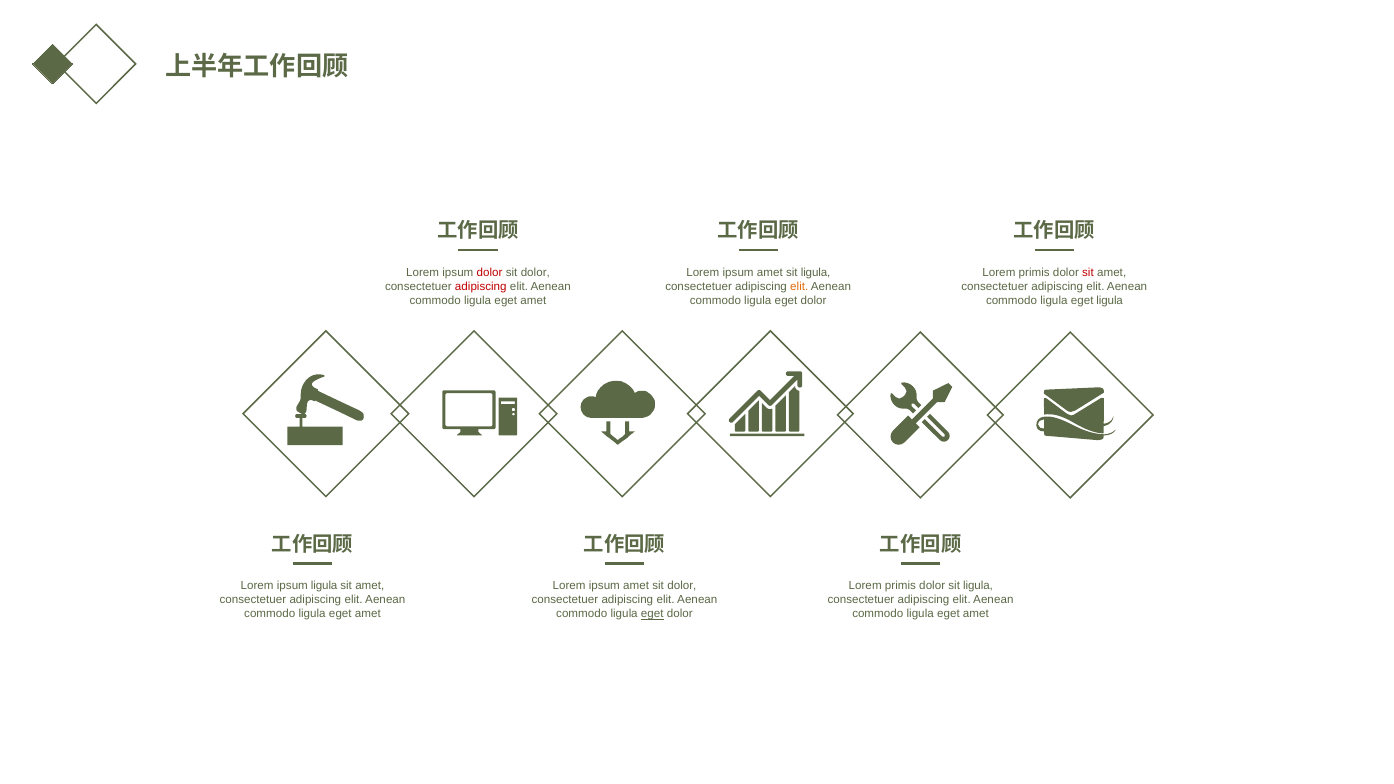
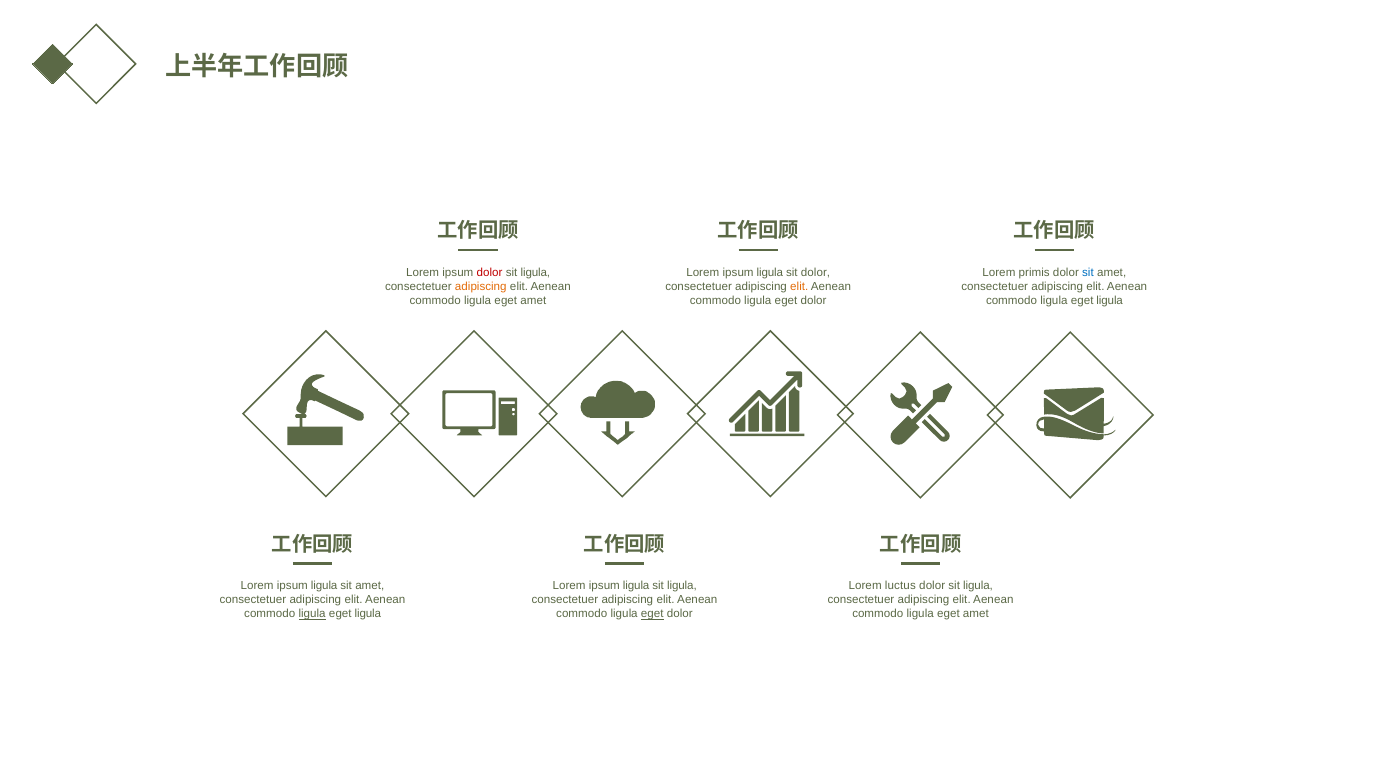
dolor at (535, 273): dolor -> ligula
amet at (770, 273): amet -> ligula
ligula at (816, 273): ligula -> dolor
sit at (1088, 273) colour: red -> blue
adipiscing at (481, 287) colour: red -> orange
amet at (636, 586): amet -> ligula
dolor at (682, 586): dolor -> ligula
primis at (900, 586): primis -> luctus
ligula at (312, 614) underline: none -> present
amet at (368, 614): amet -> ligula
